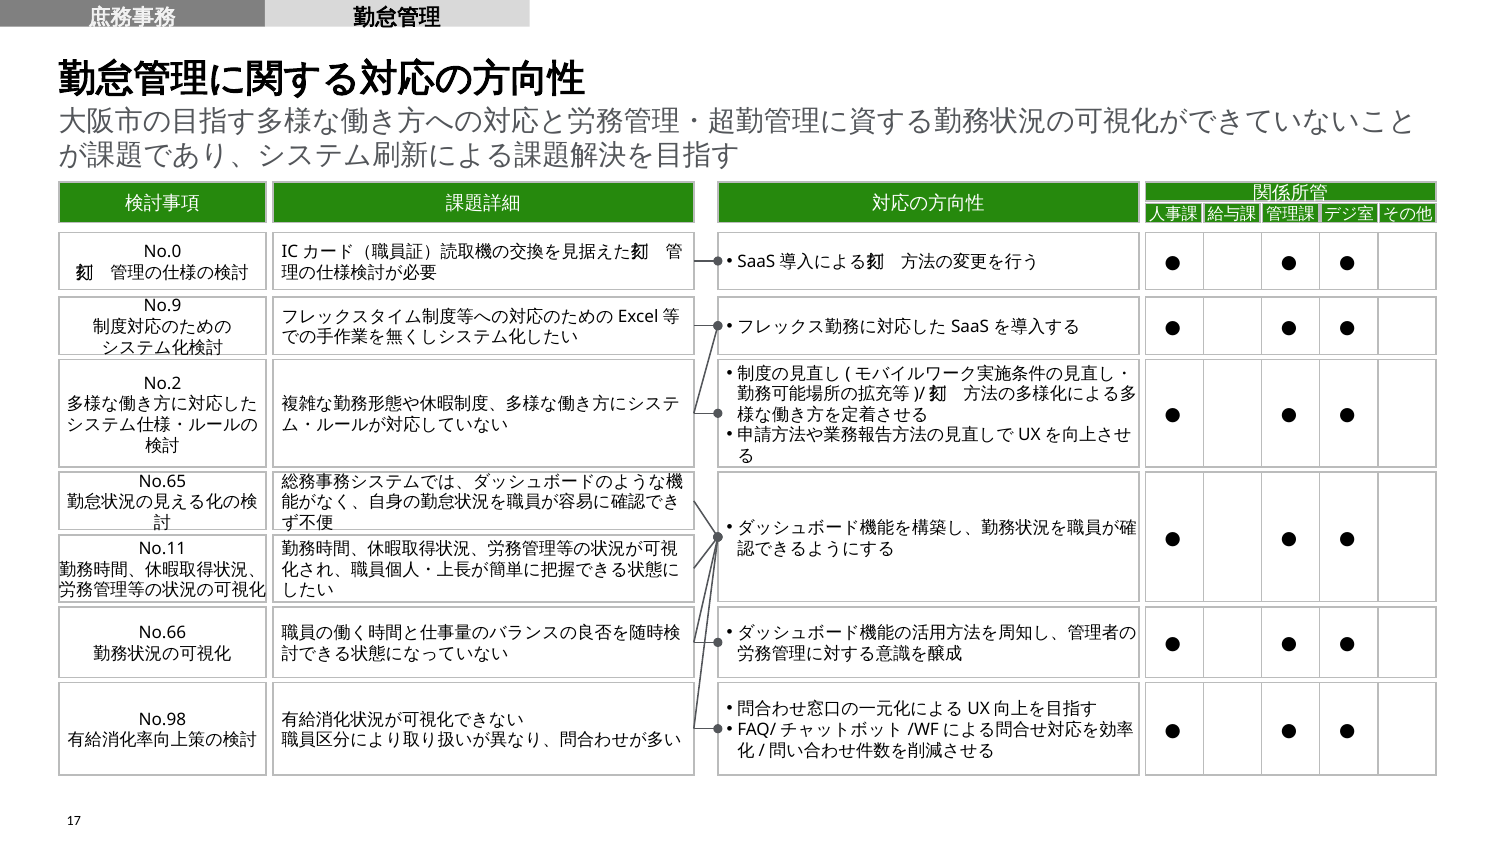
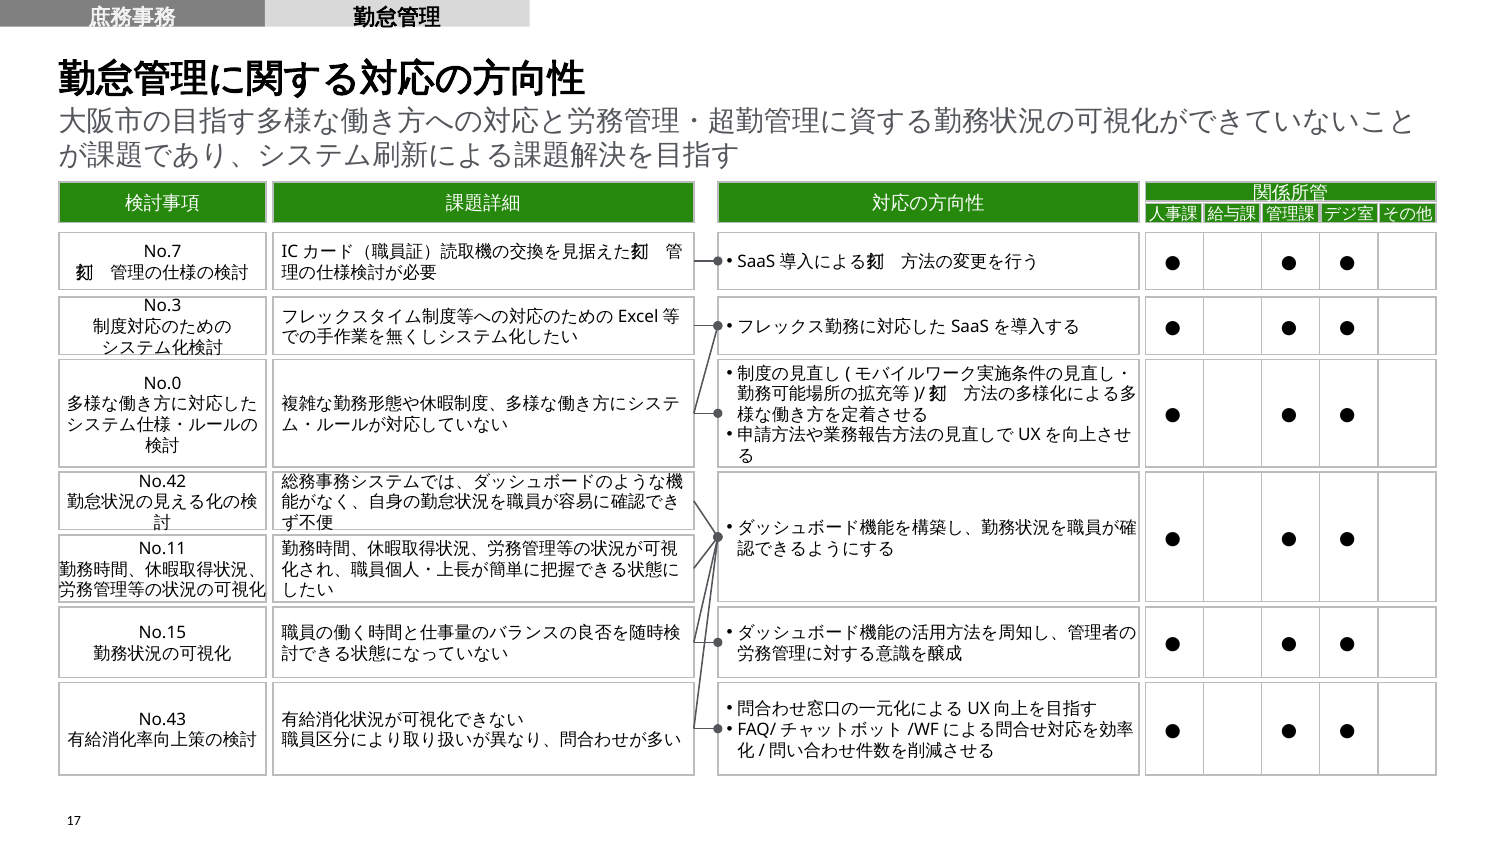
No.0: No.0 -> No.7
No.9: No.9 -> No.3
No.2: No.2 -> No.0
No.65: No.65 -> No.42
No.66: No.66 -> No.15
No.98: No.98 -> No.43
